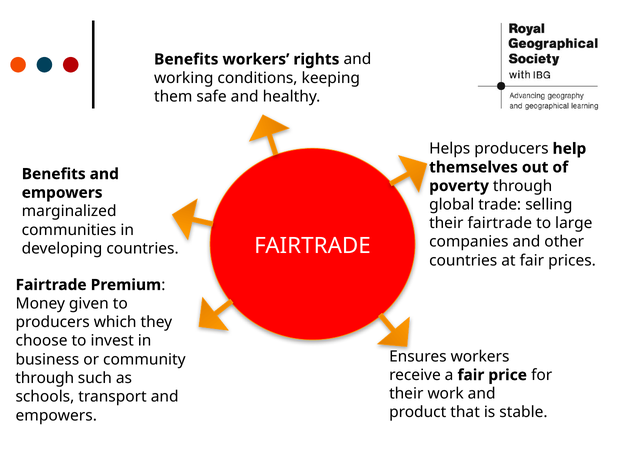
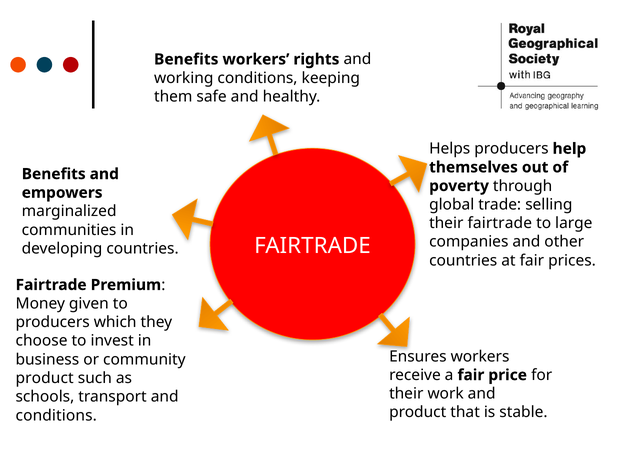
through at (45, 378): through -> product
empowers at (56, 415): empowers -> conditions
